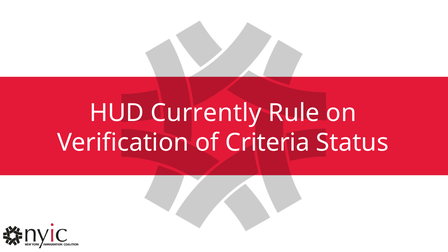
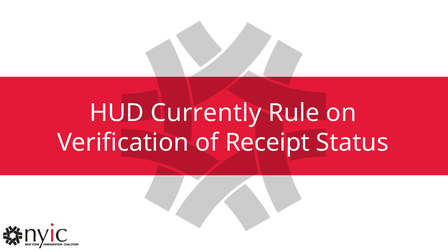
Criteria: Criteria -> Receipt
